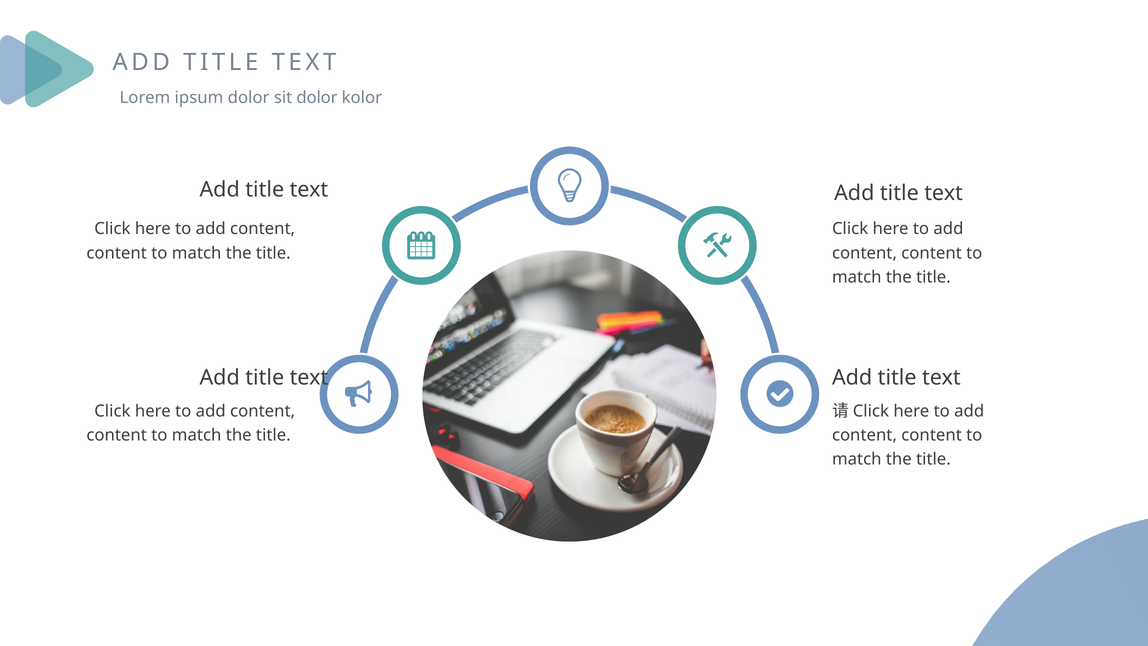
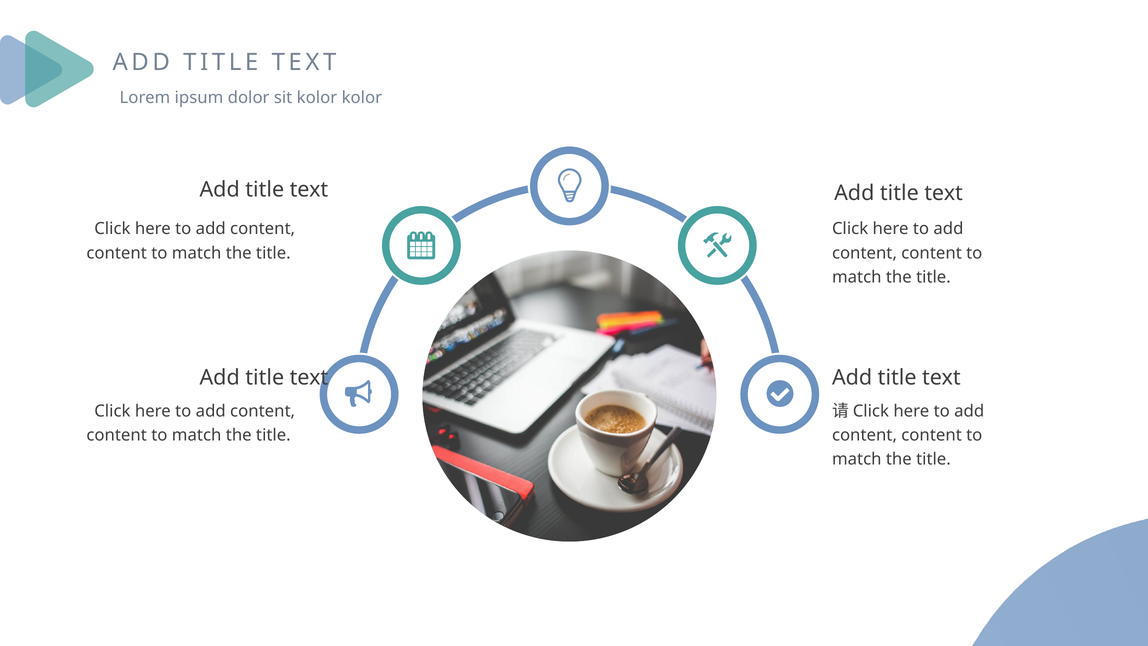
sit dolor: dolor -> kolor
